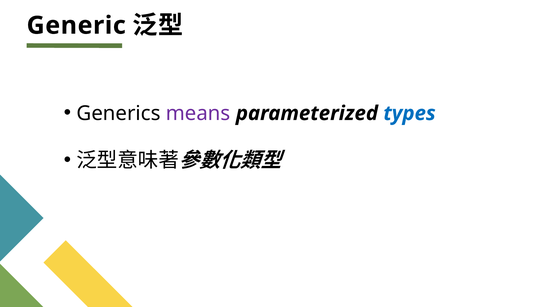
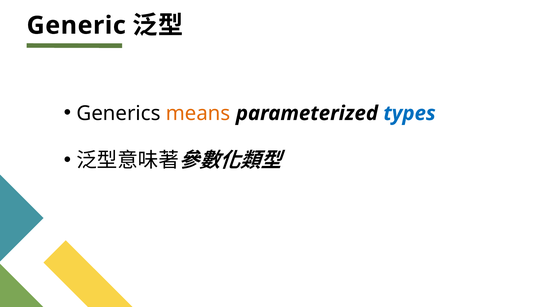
means colour: purple -> orange
